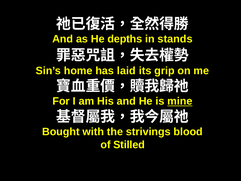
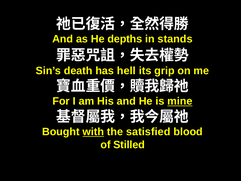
home: home -> death
laid: laid -> hell
with underline: none -> present
strivings: strivings -> satisfied
